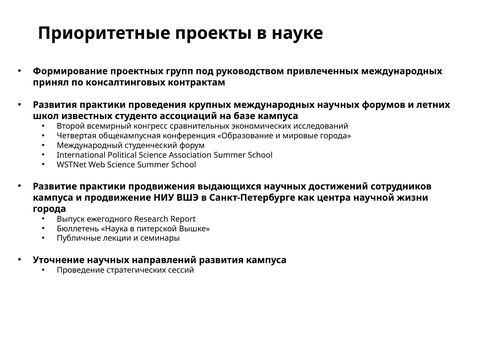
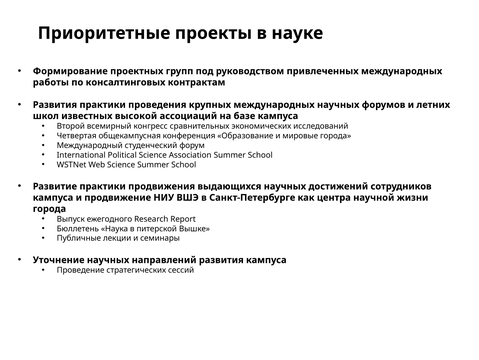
принял: принял -> работы
студенто: студенто -> высокой
